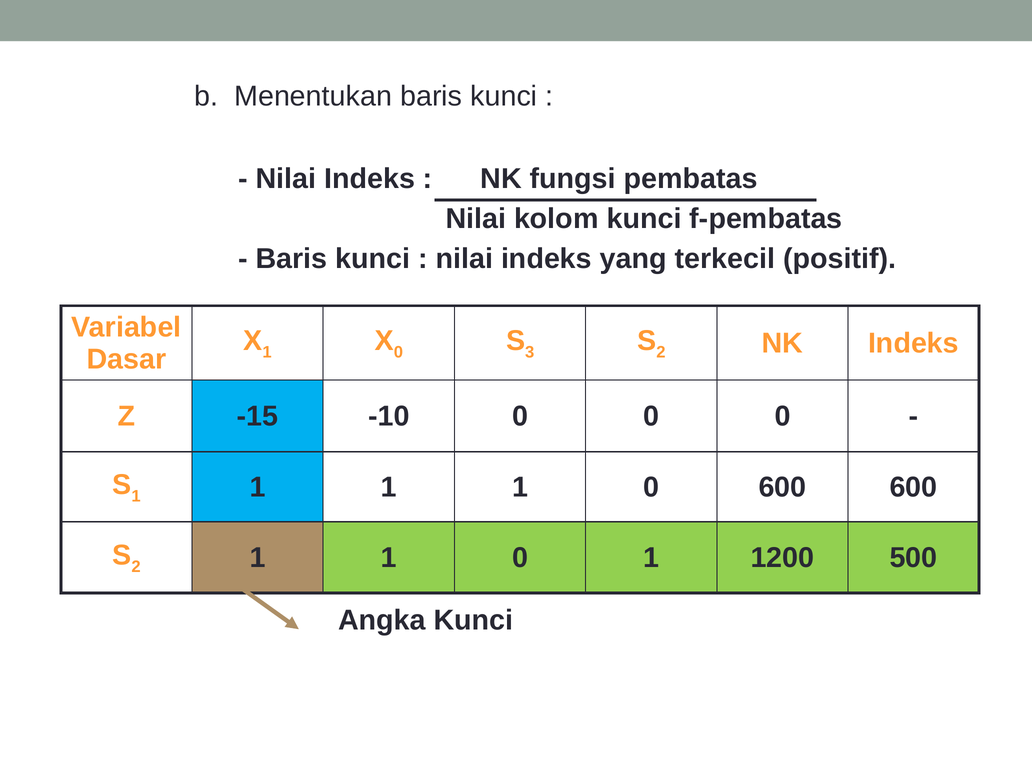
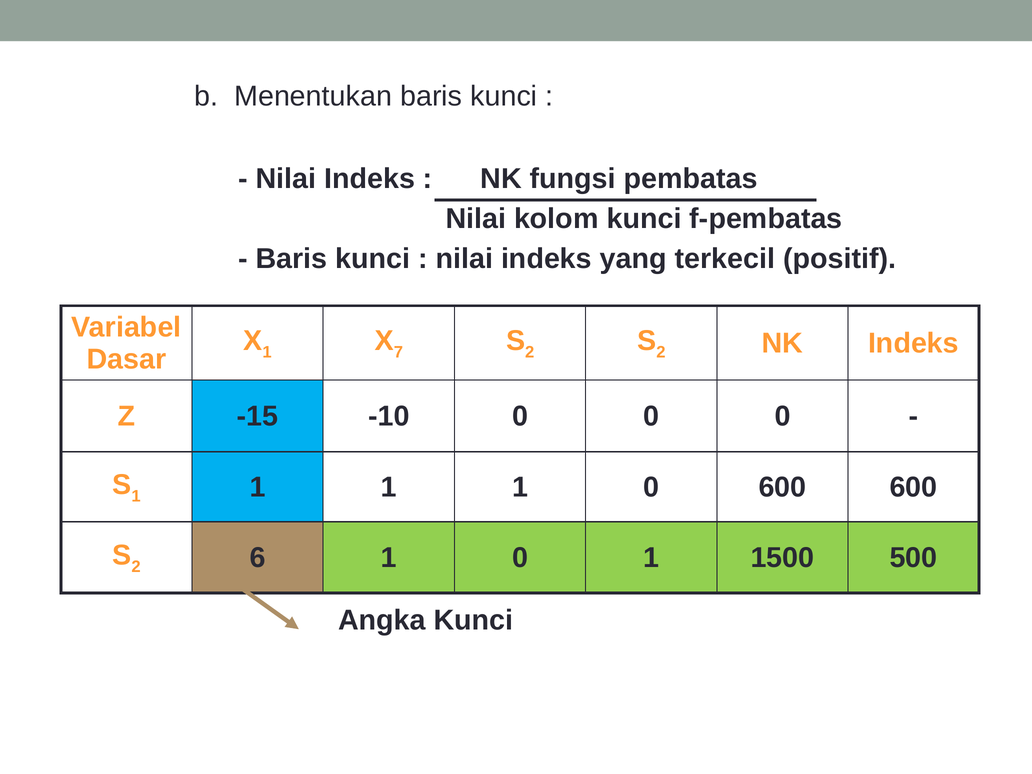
0 at (398, 352): 0 -> 7
3 at (530, 352): 3 -> 2
2 1: 1 -> 6
1200: 1200 -> 1500
